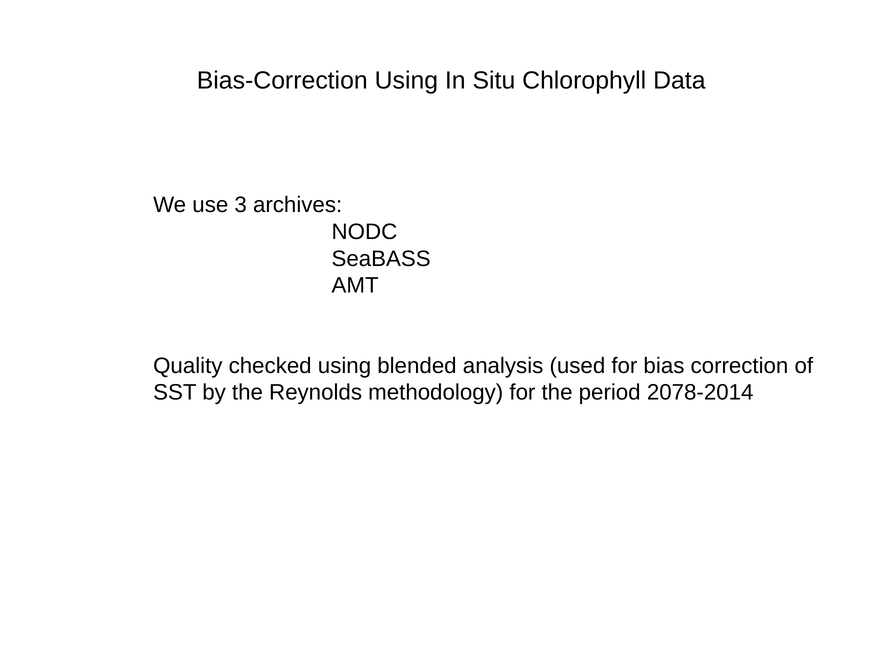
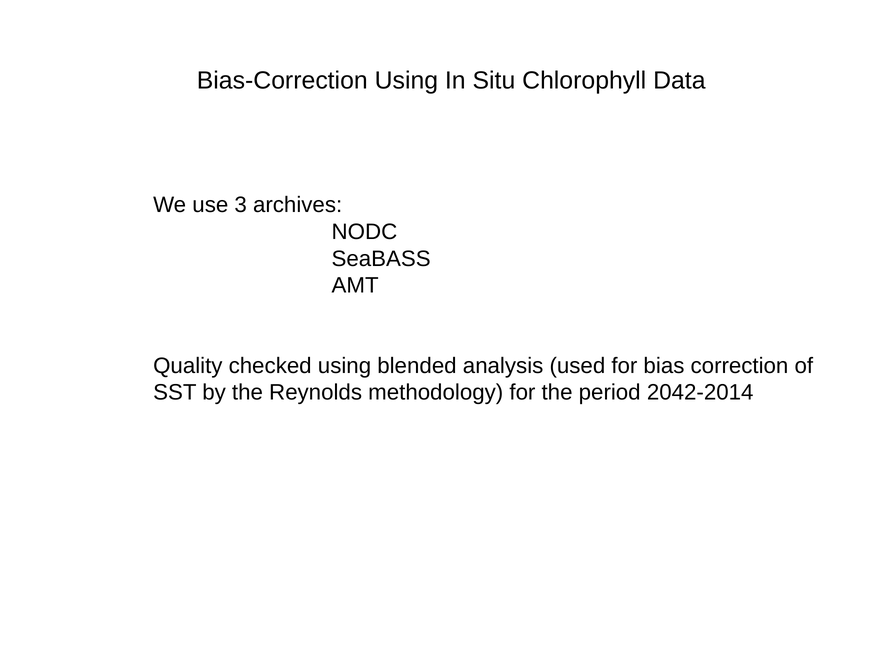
2078-2014: 2078-2014 -> 2042-2014
